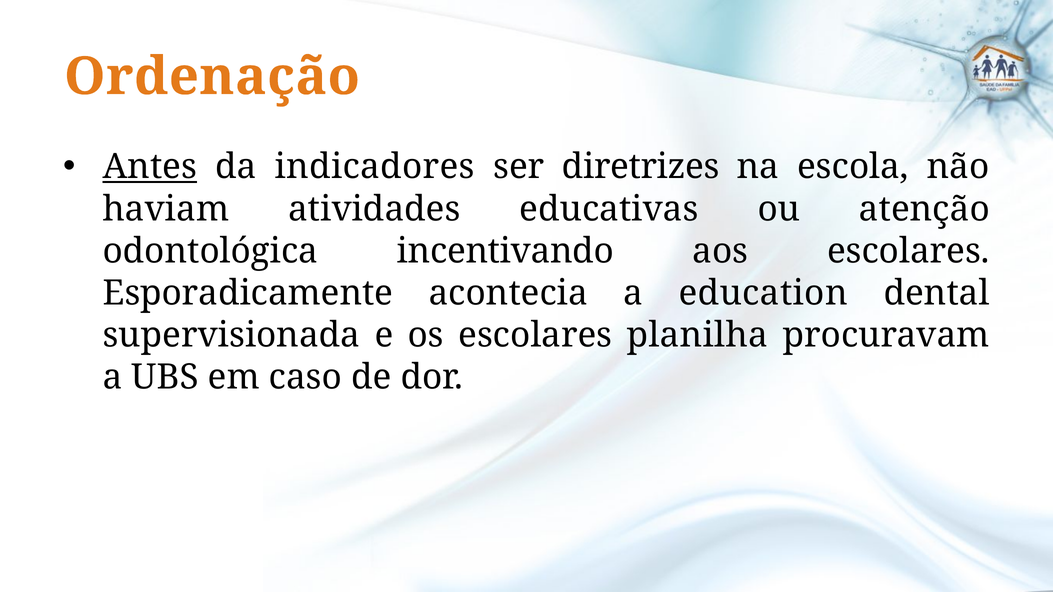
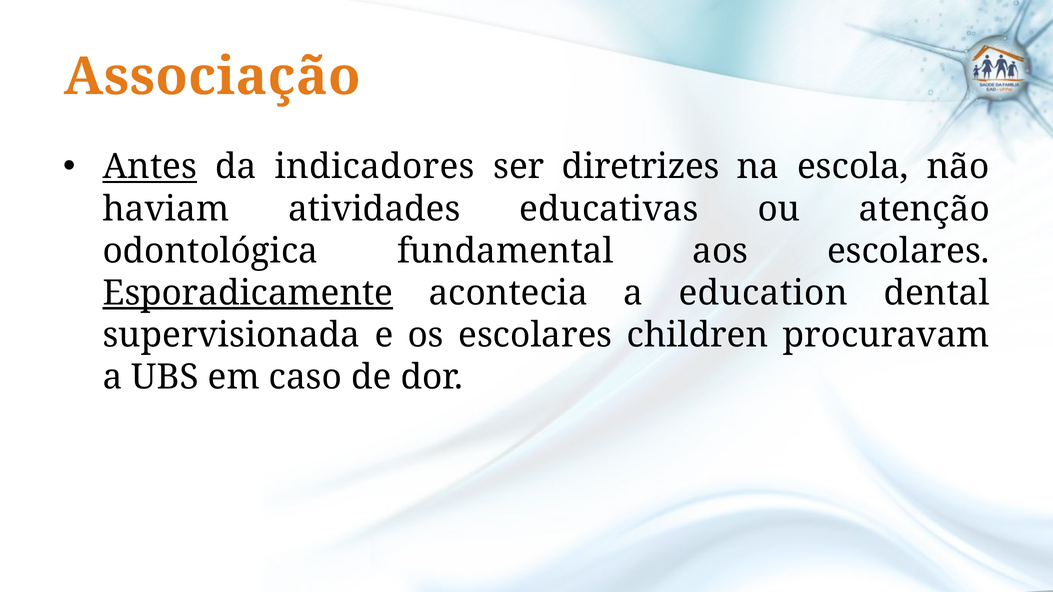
Ordenação: Ordenação -> Associação
incentivando: incentivando -> fundamental
Esporadicamente underline: none -> present
planilha: planilha -> children
